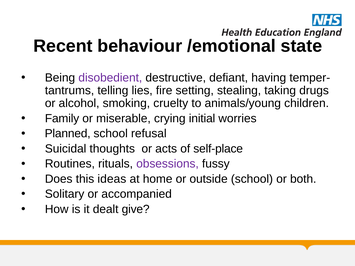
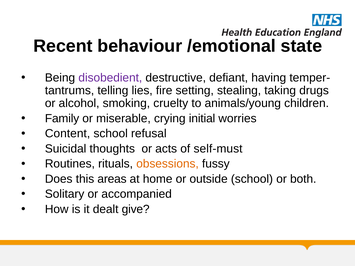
Planned: Planned -> Content
self-place: self-place -> self-must
obsessions colour: purple -> orange
ideas: ideas -> areas
